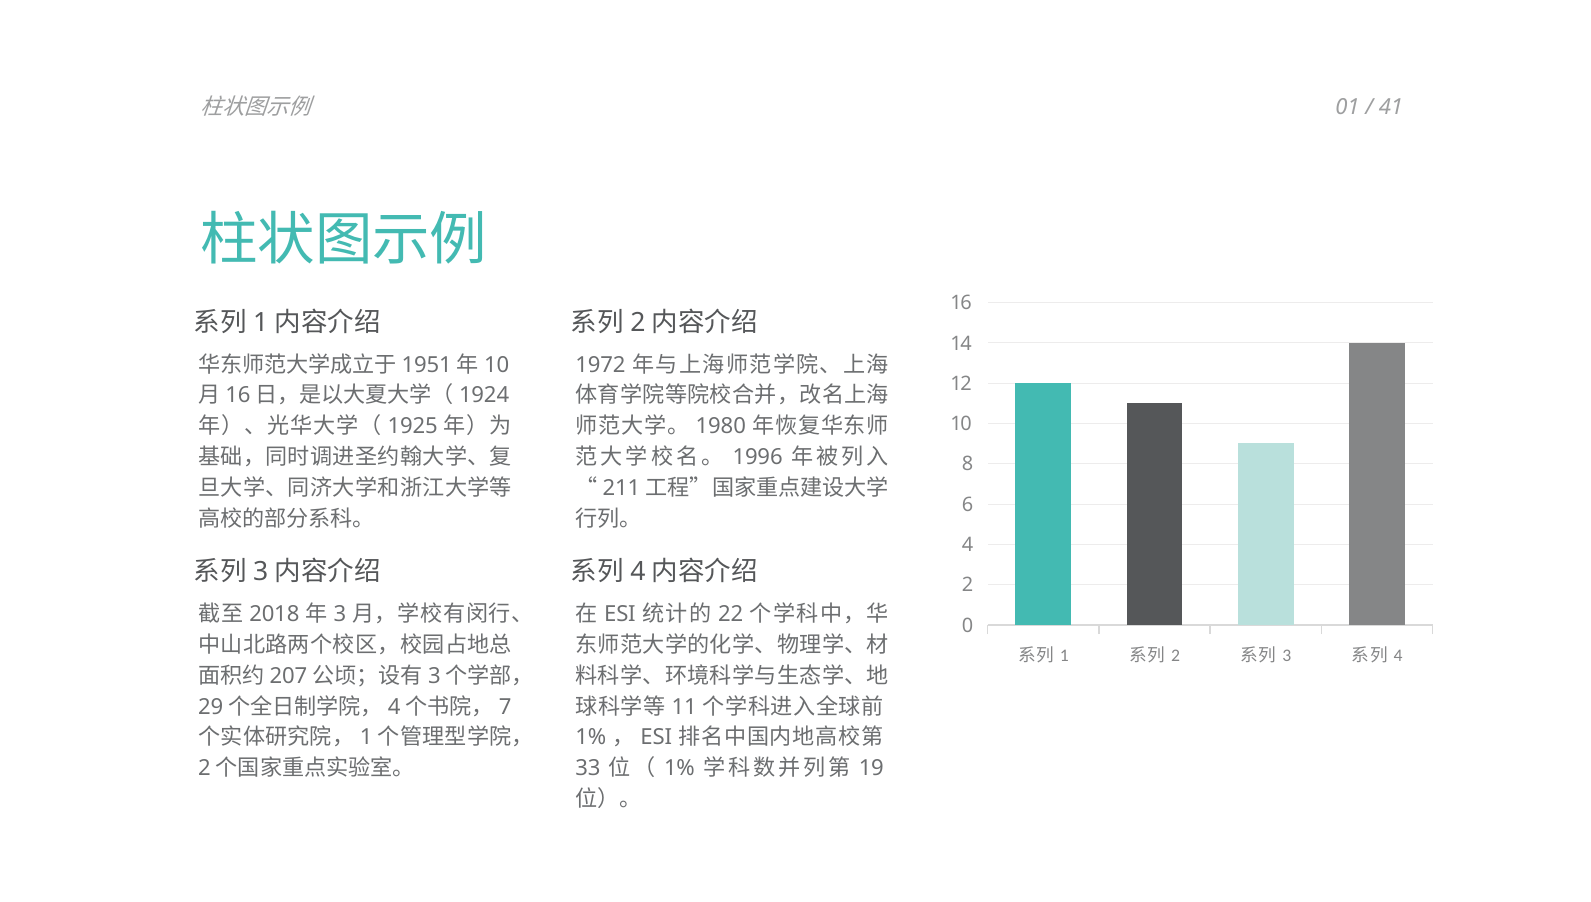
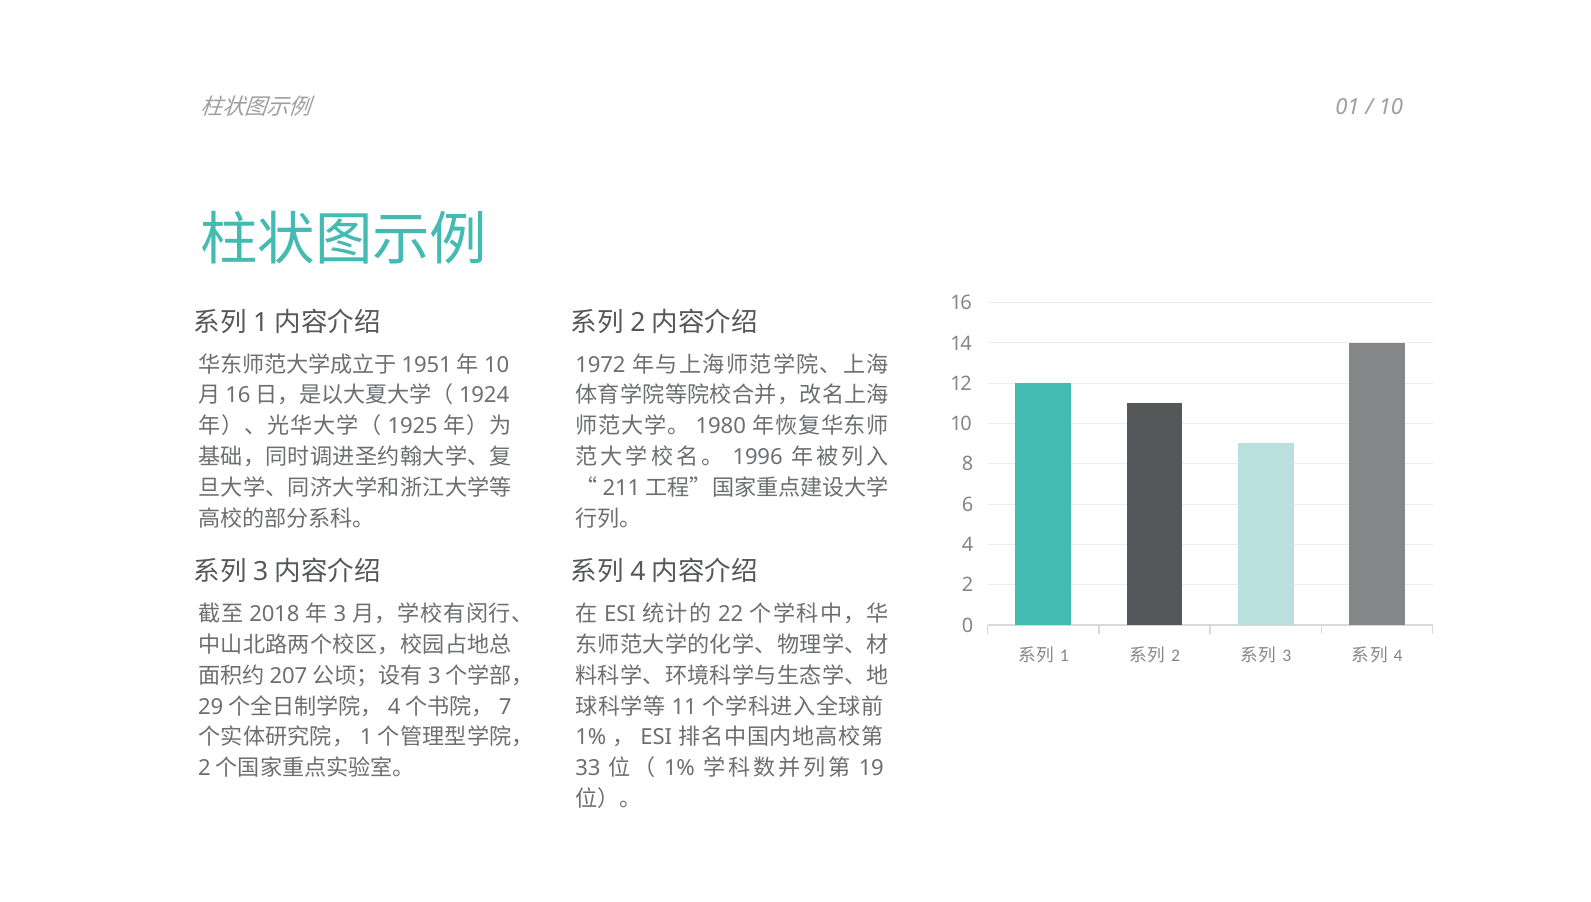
41 at (1391, 108): 41 -> 10
